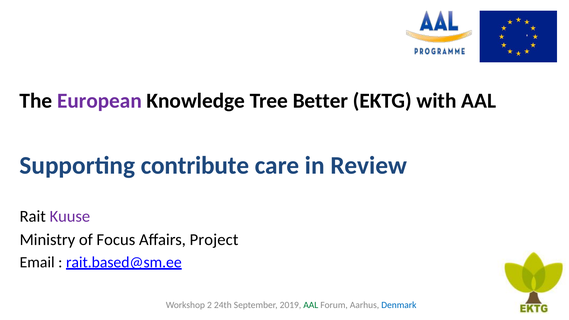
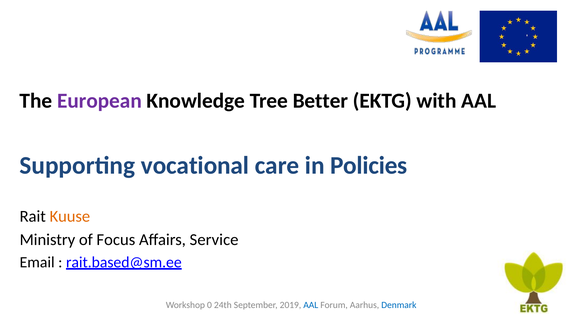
contribute: contribute -> vocational
Review: Review -> Policies
Kuuse colour: purple -> orange
Project: Project -> Service
2: 2 -> 0
AAL at (311, 305) colour: green -> blue
